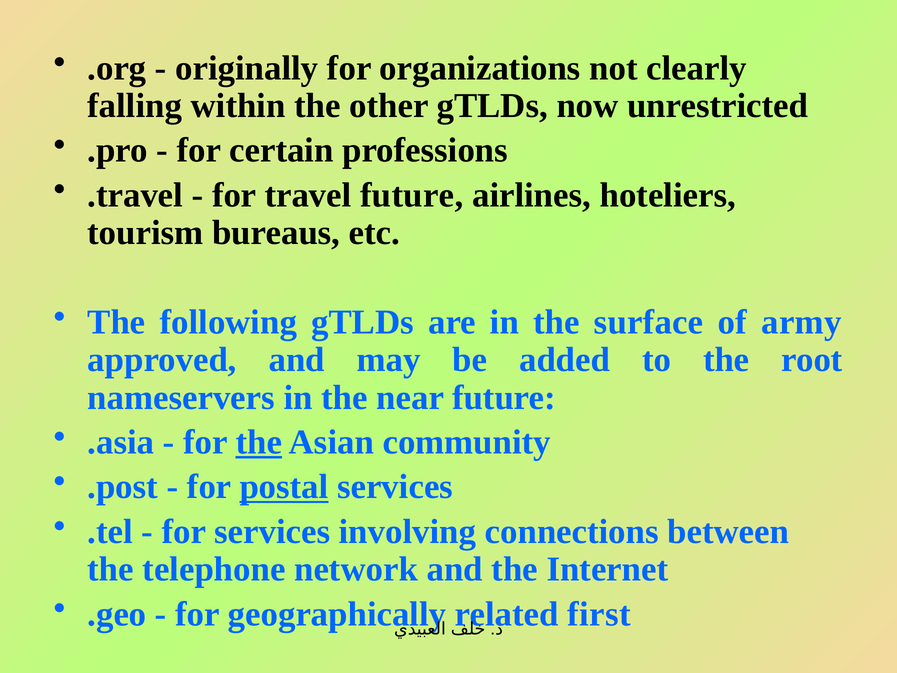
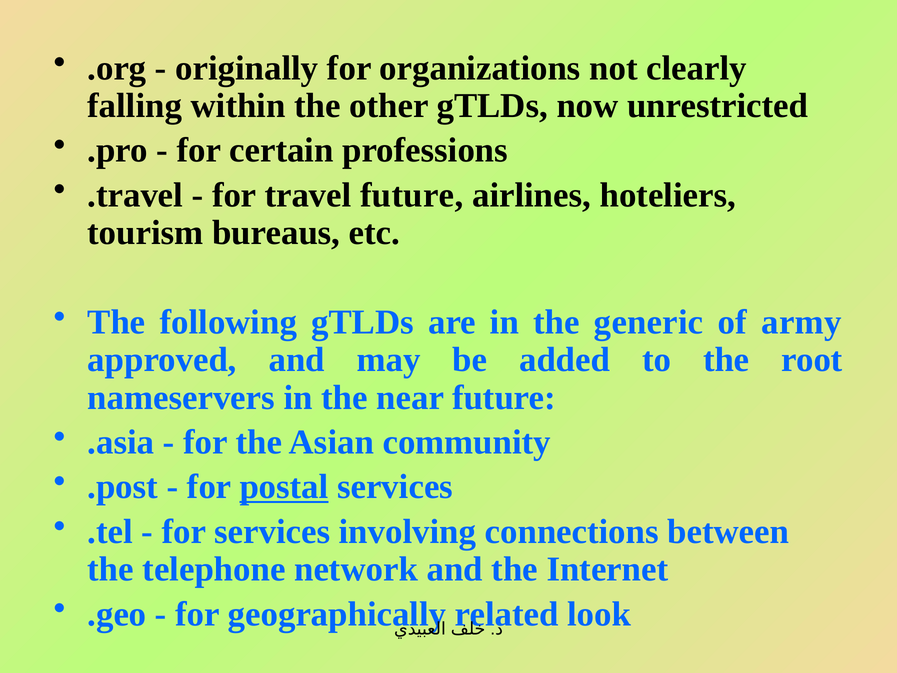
surface: surface -> generic
the at (259, 442) underline: present -> none
first: first -> look
